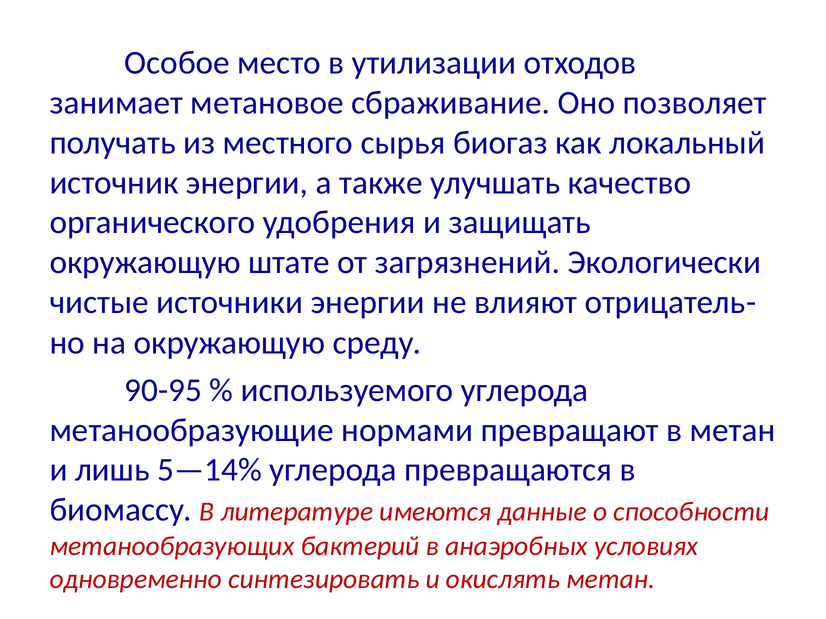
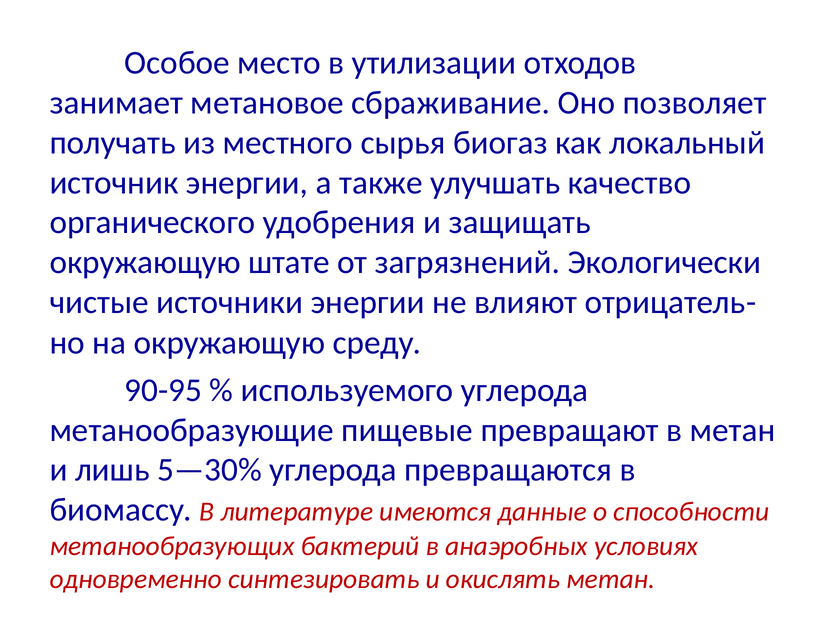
нормами: нормами -> пищевые
5—14%: 5—14% -> 5—30%
